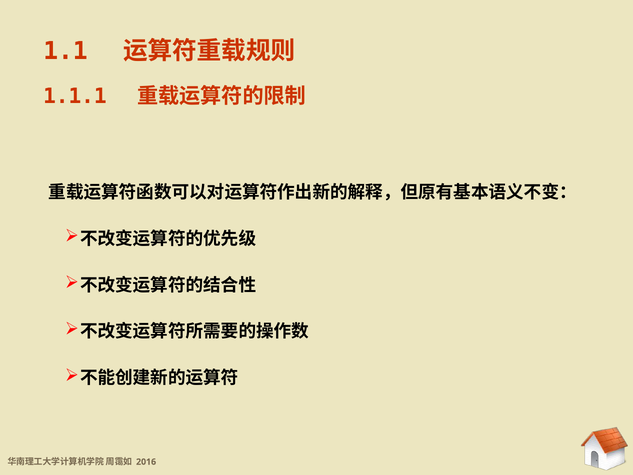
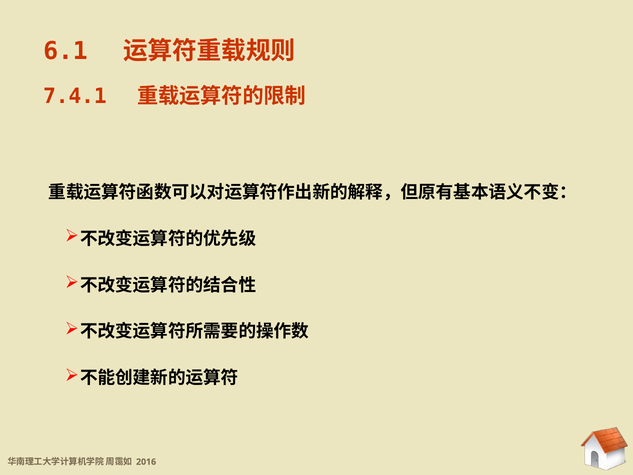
1.1: 1.1 -> 6.1
1.1.1: 1.1.1 -> 7.4.1
